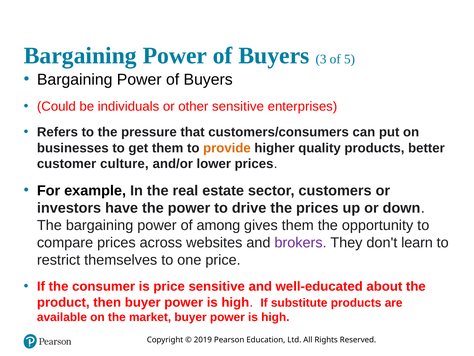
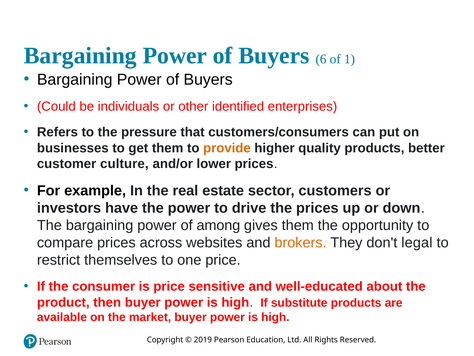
3: 3 -> 6
5: 5 -> 1
other sensitive: sensitive -> identified
brokers colour: purple -> orange
learn: learn -> legal
